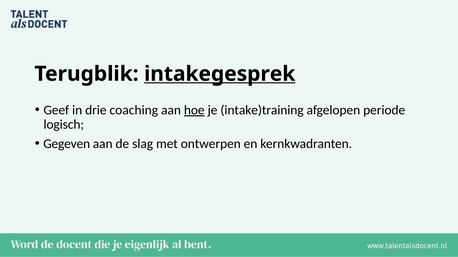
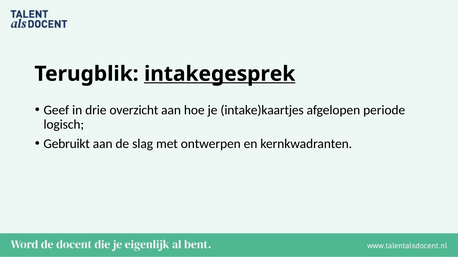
coaching: coaching -> overzicht
hoe underline: present -> none
intake)training: intake)training -> intake)kaartjes
Gegeven: Gegeven -> Gebruikt
